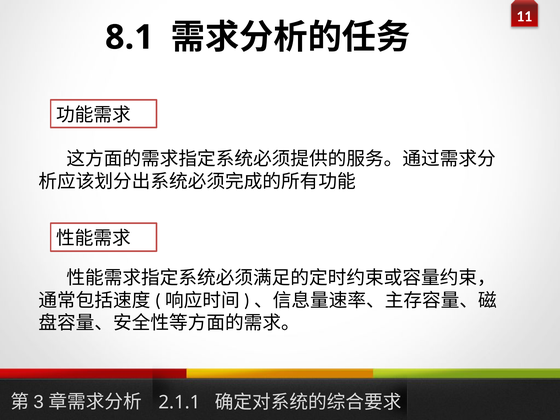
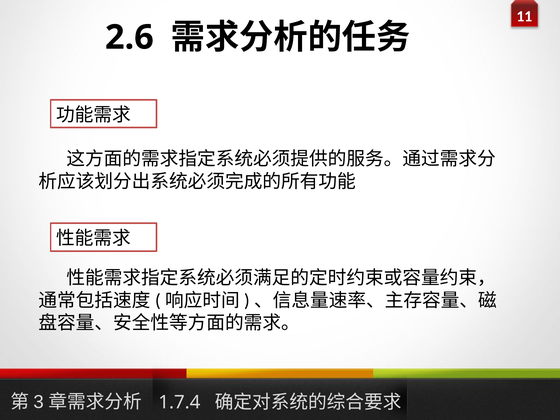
8.1: 8.1 -> 2.6
2.1.1: 2.1.1 -> 1.7.4
